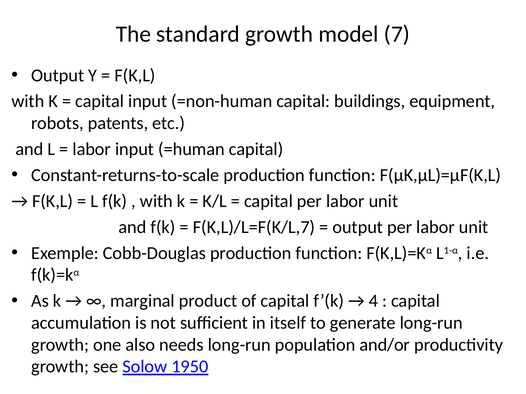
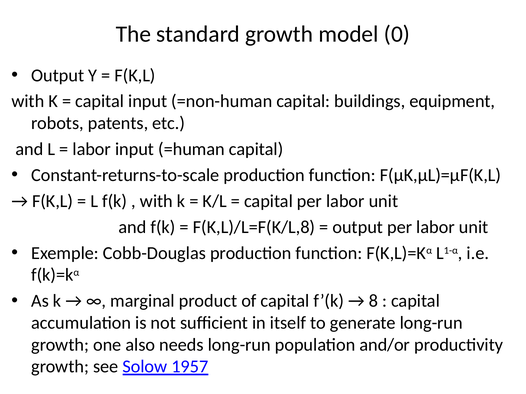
7: 7 -> 0
F(K,L)/L=F(K/L,7: F(K,L)/L=F(K/L,7 -> F(K,L)/L=F(K/L,8
4: 4 -> 8
1950: 1950 -> 1957
